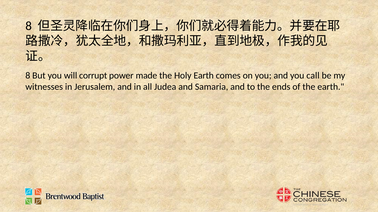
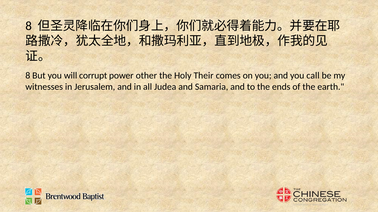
made: made -> other
Holy Earth: Earth -> Their
